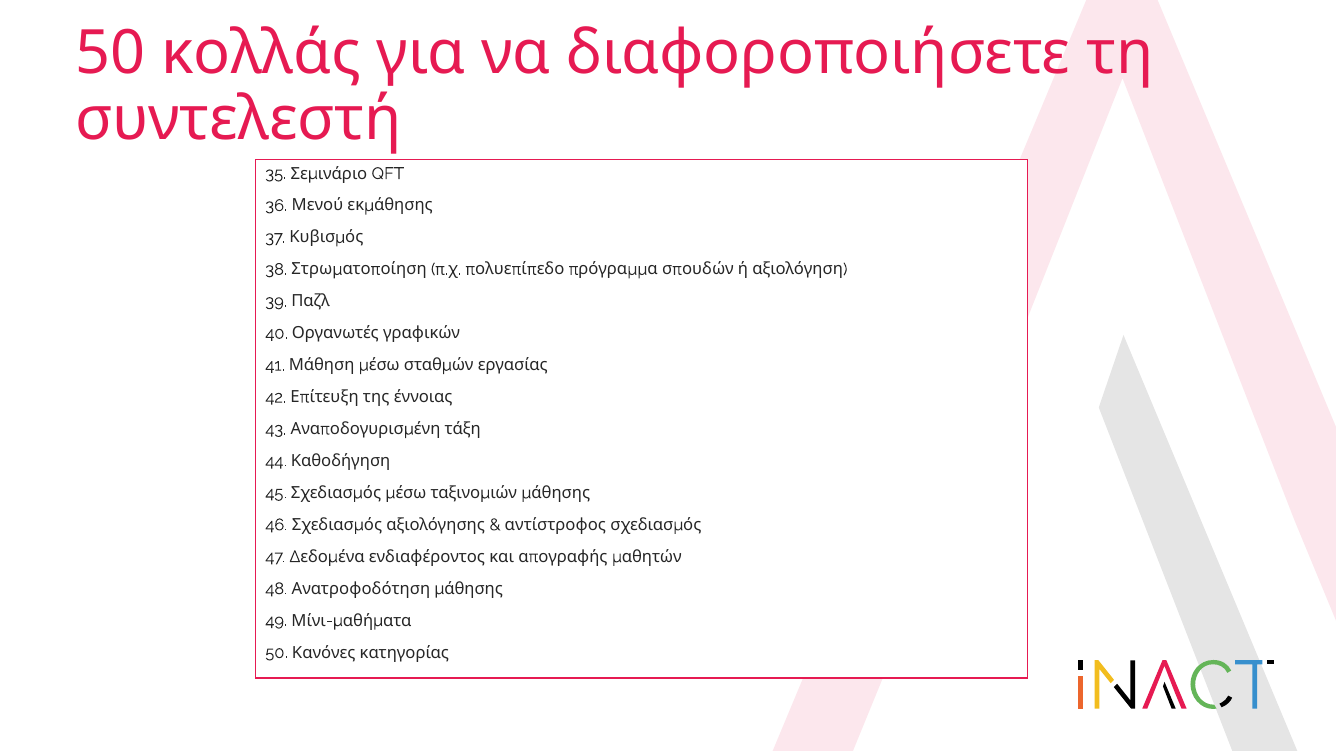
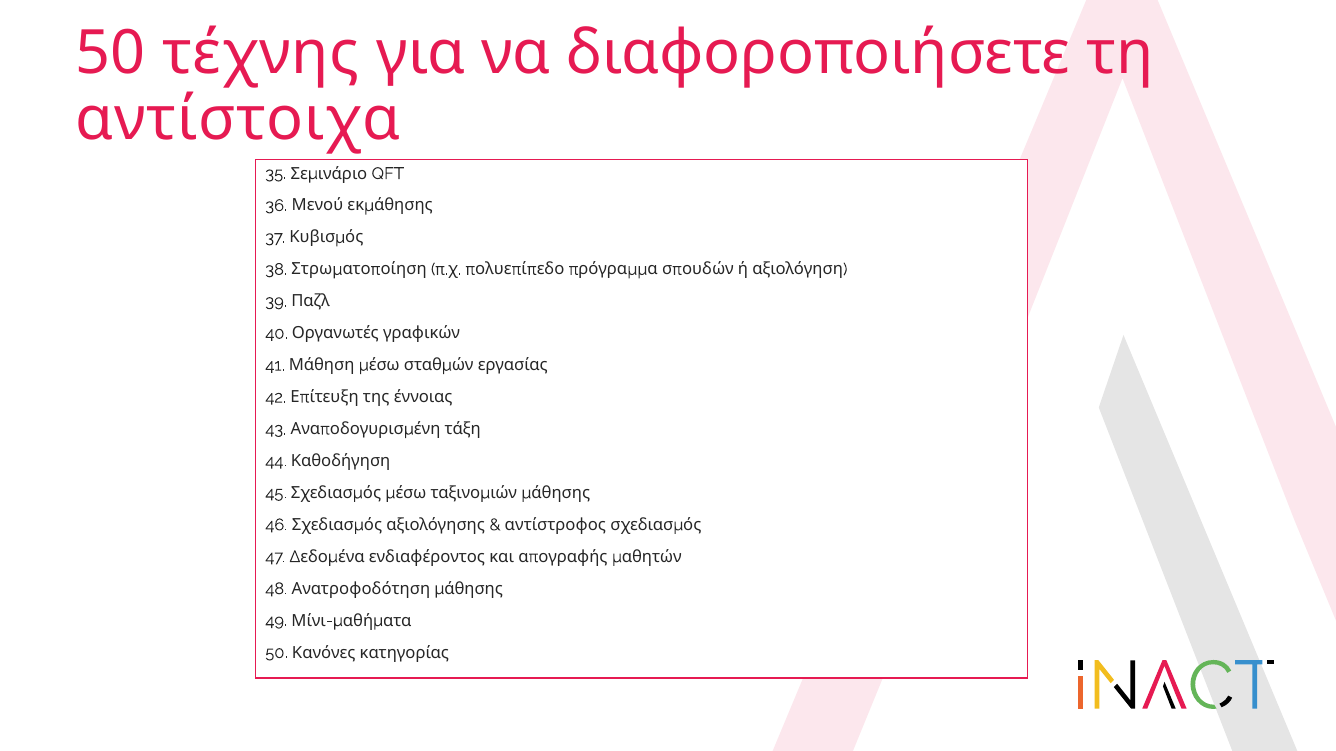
κολλάς: κολλάς -> τέχνης
συντελεστή: συντελεστή -> αντίστοιχα
